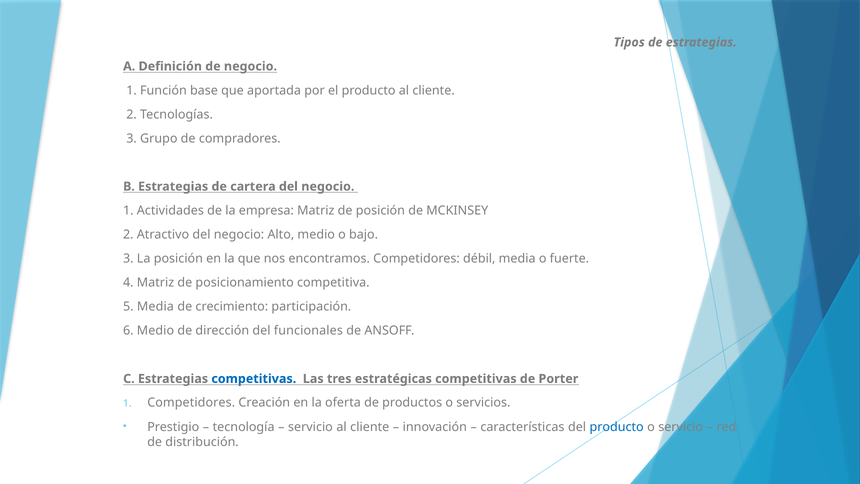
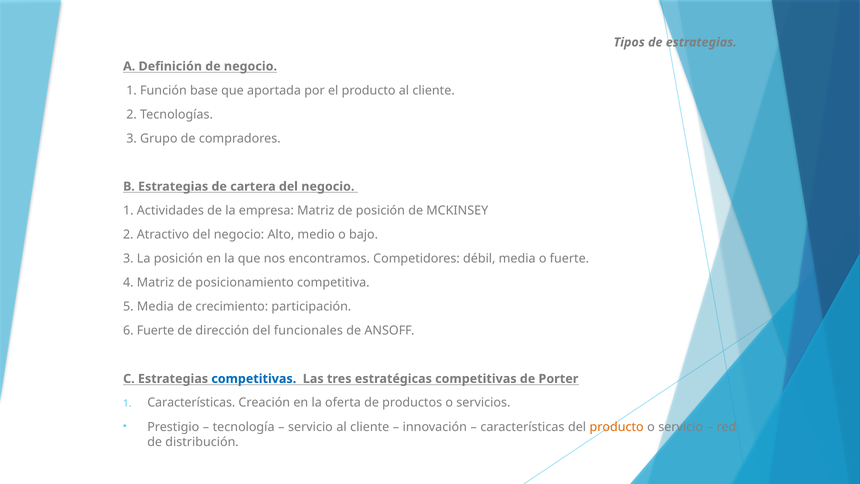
6 Medio: Medio -> Fuerte
1 Competidores: Competidores -> Características
producto at (617, 427) colour: blue -> orange
